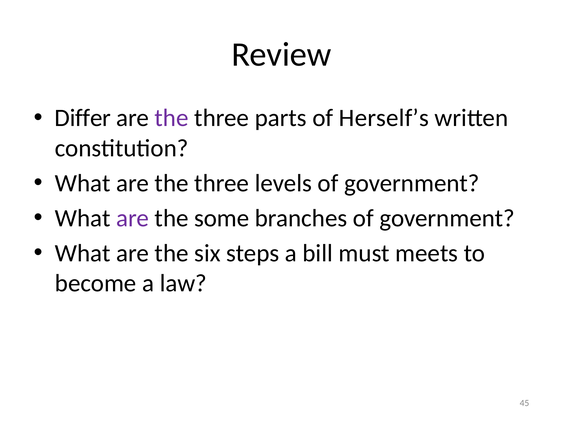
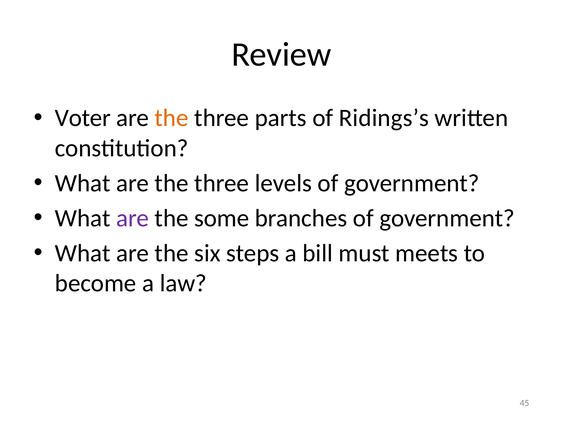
Differ: Differ -> Voter
the at (172, 118) colour: purple -> orange
Herself’s: Herself’s -> Ridings’s
